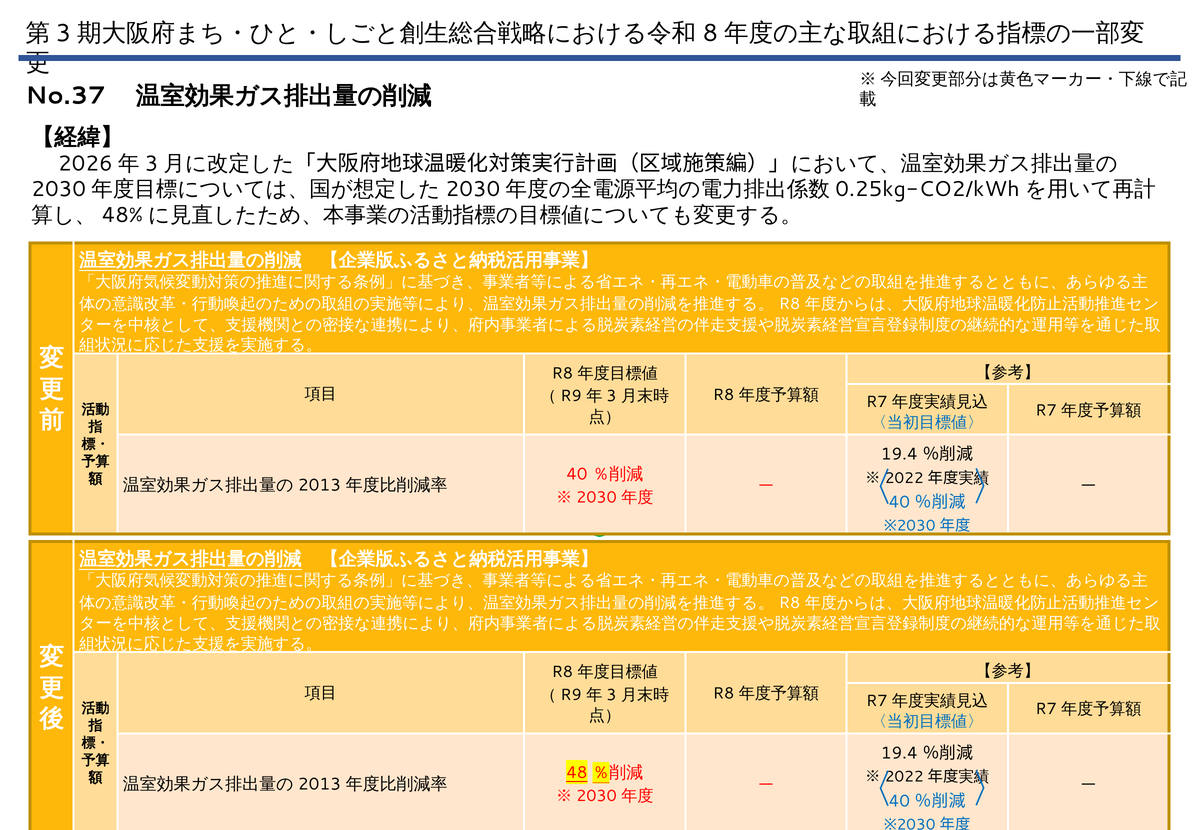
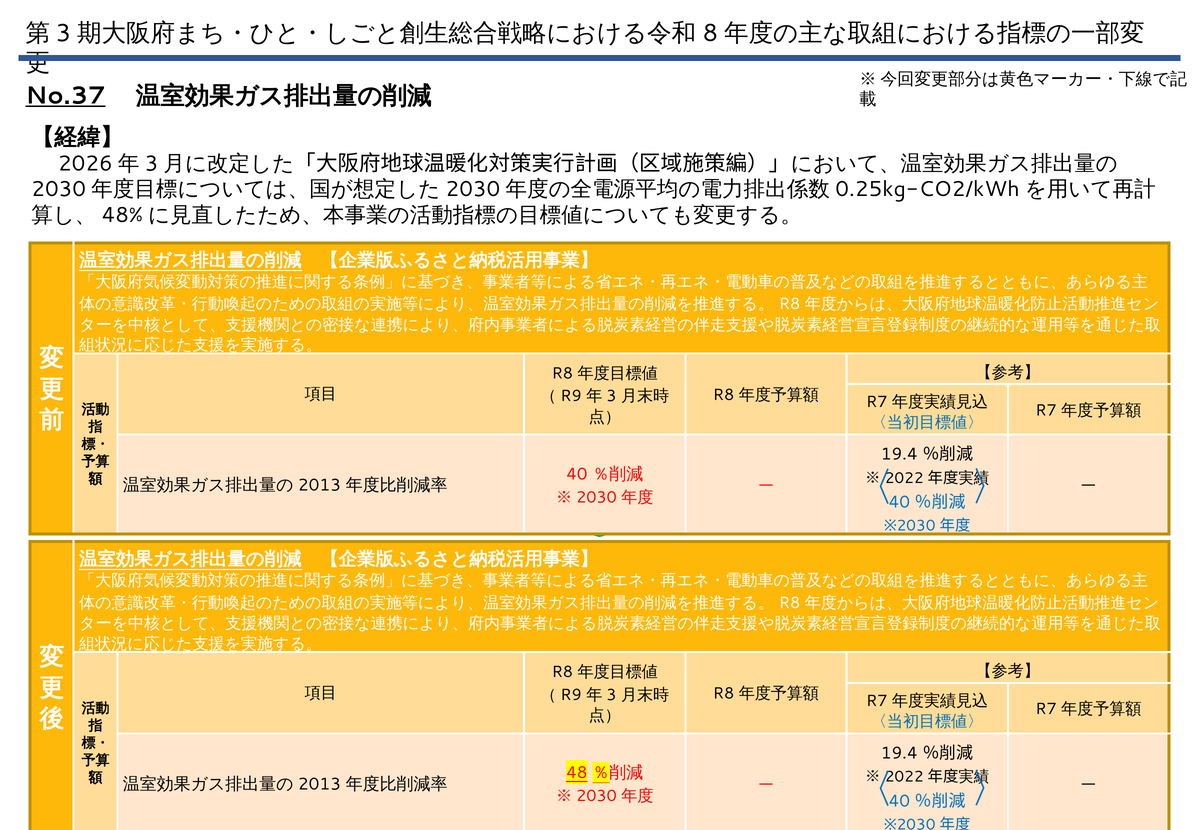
No.37 underline: none -> present
